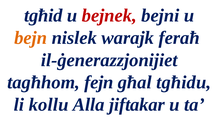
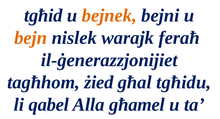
bejnek colour: red -> orange
fejn: fejn -> żied
kollu: kollu -> qabel
jiftakar: jiftakar -> għamel
